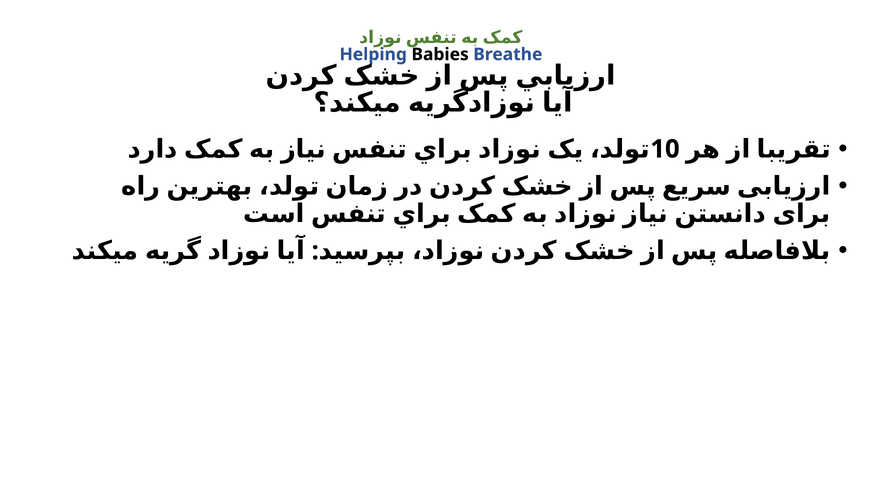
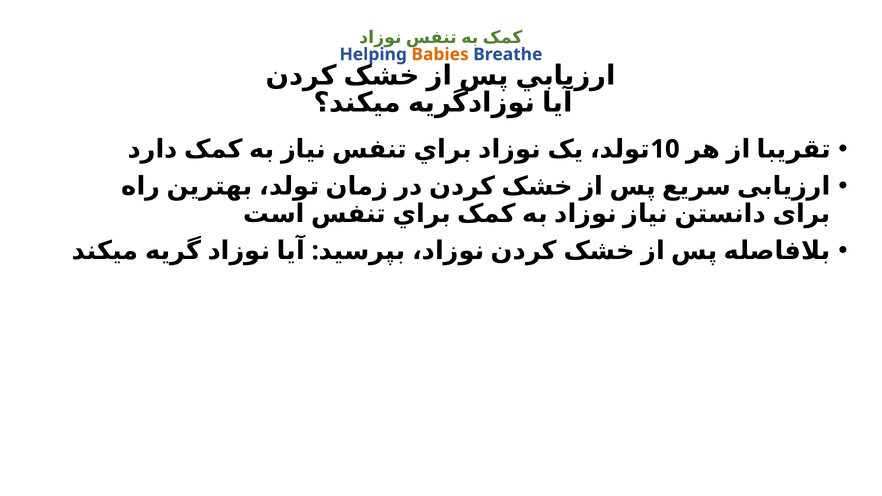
Babies colour: black -> orange
